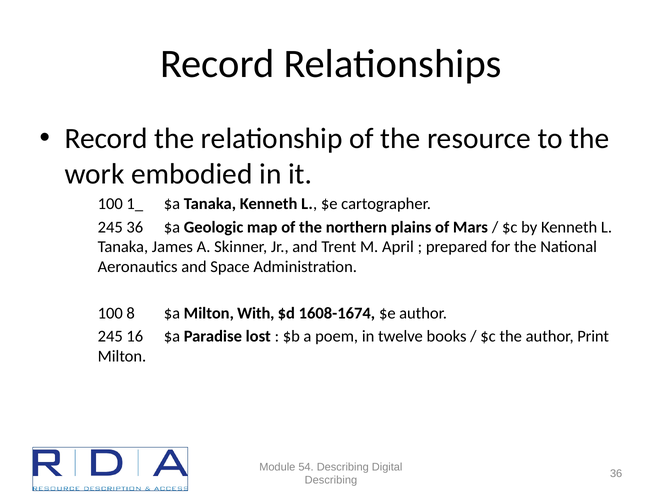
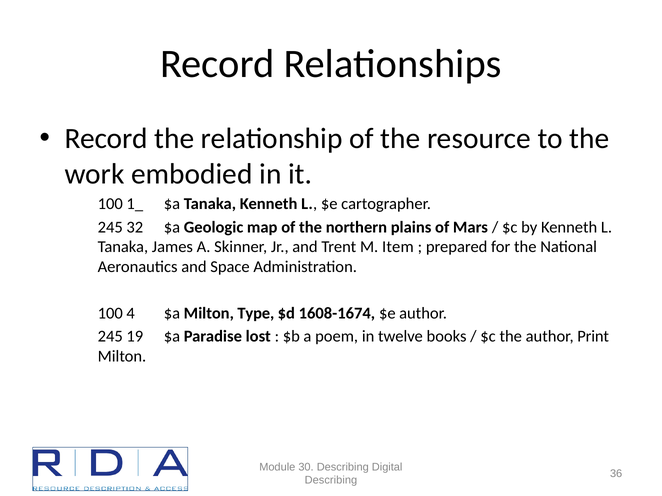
245 36: 36 -> 32
April: April -> Item
8: 8 -> 4
With: With -> Type
16: 16 -> 19
54: 54 -> 30
